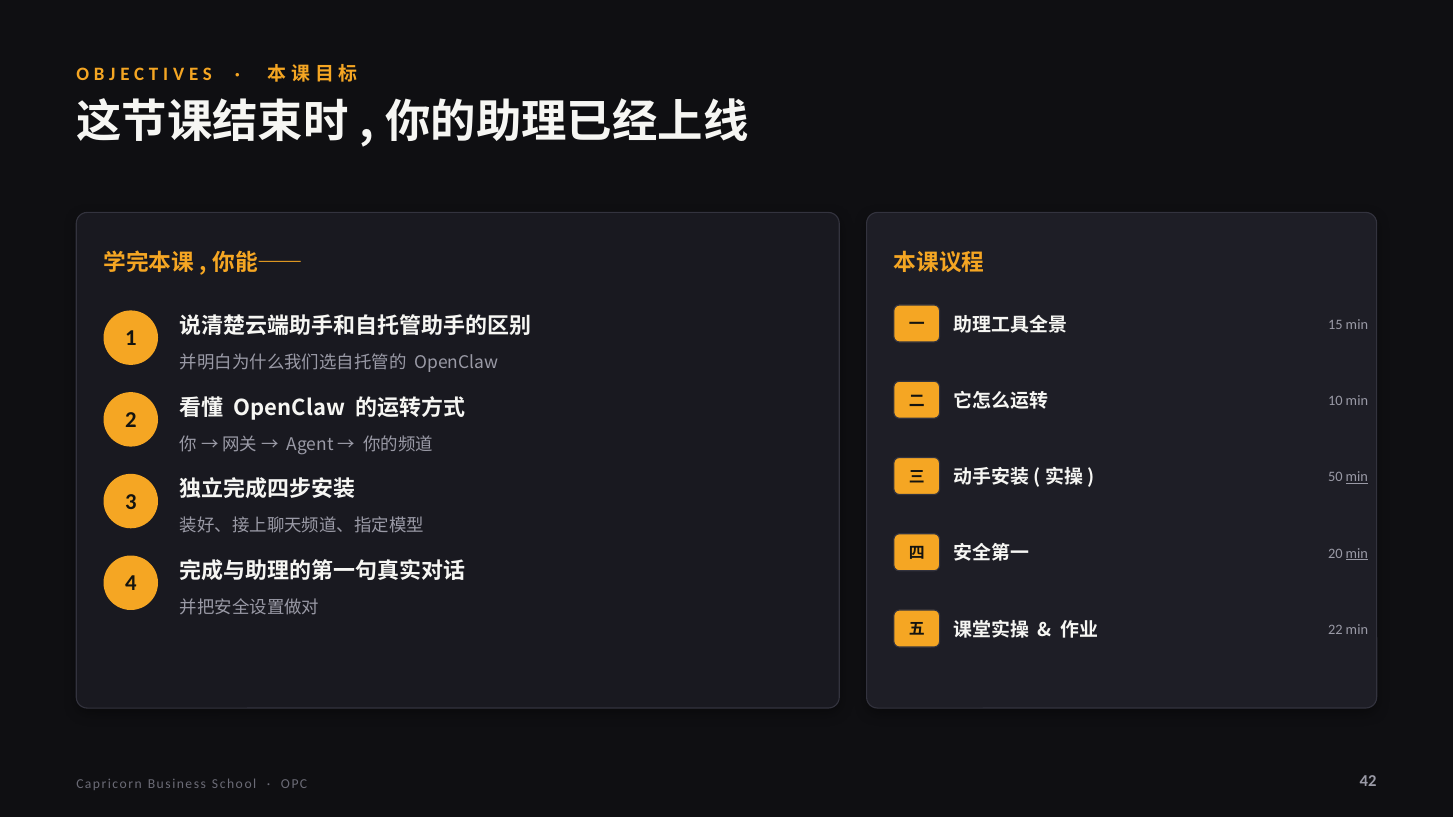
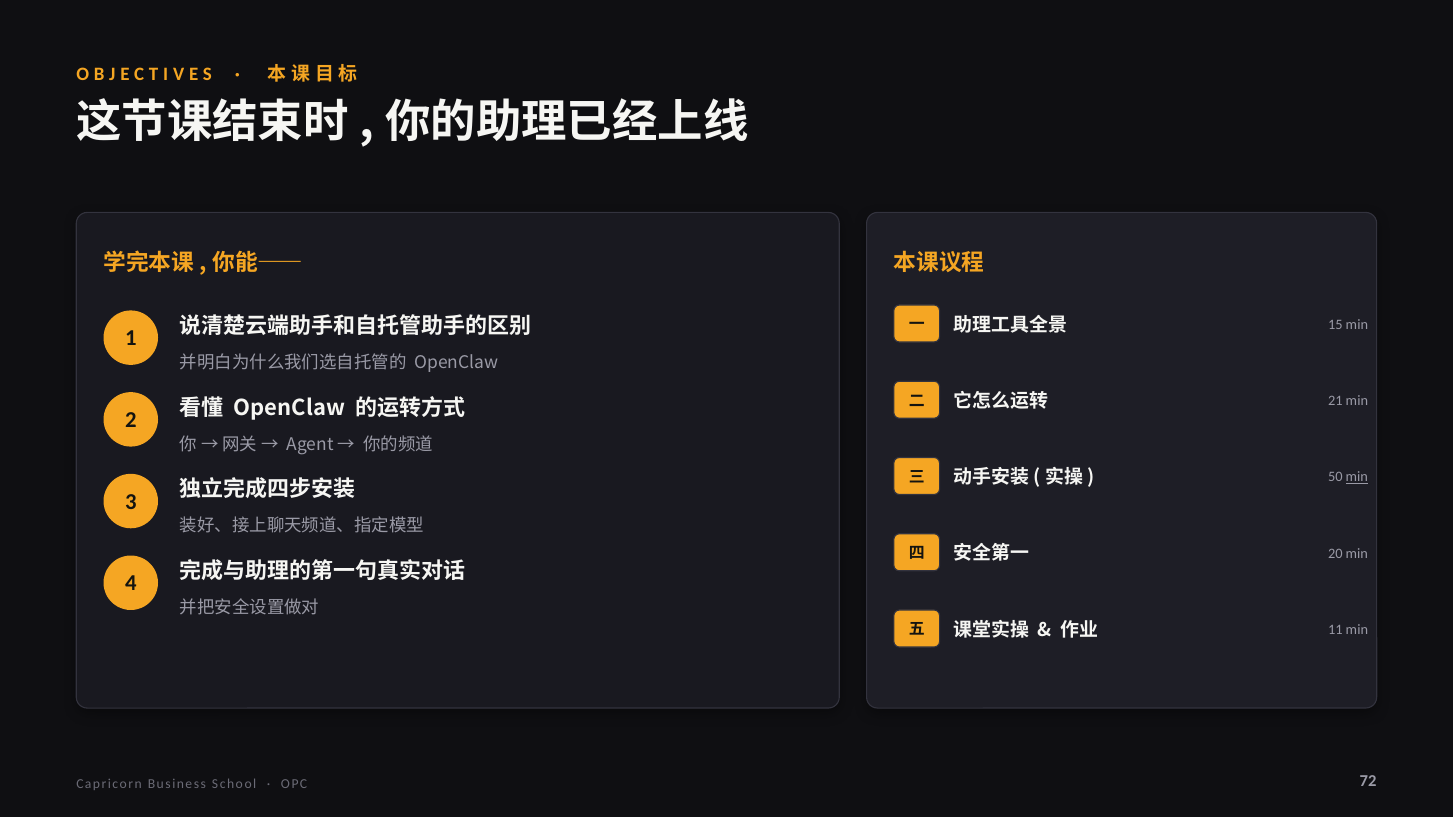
10: 10 -> 21
min at (1357, 554) underline: present -> none
22: 22 -> 11
42: 42 -> 72
